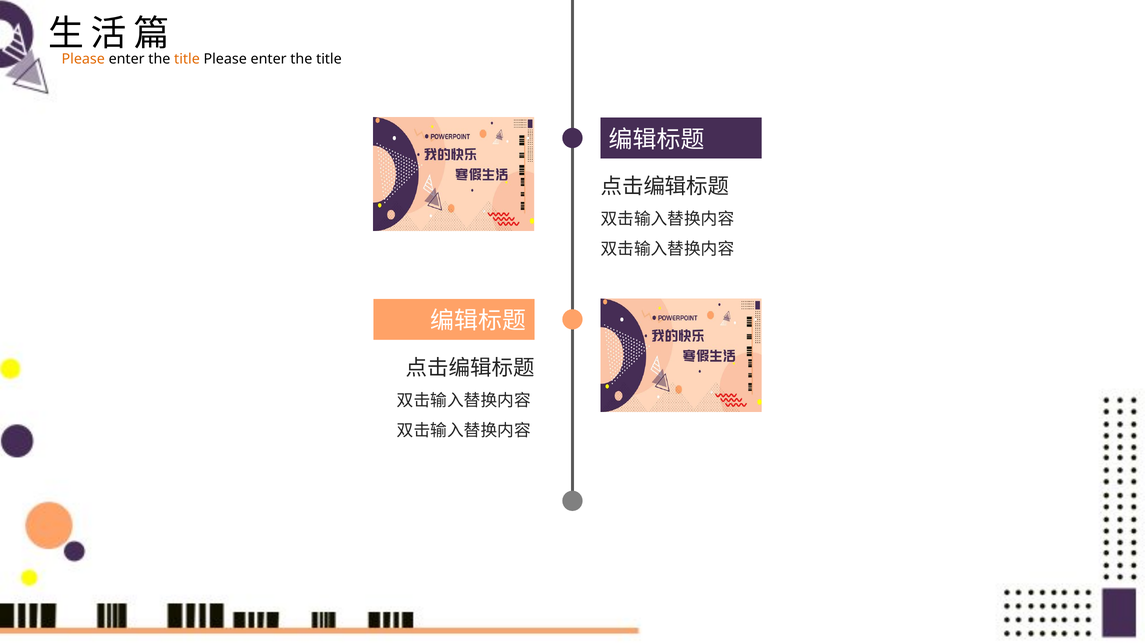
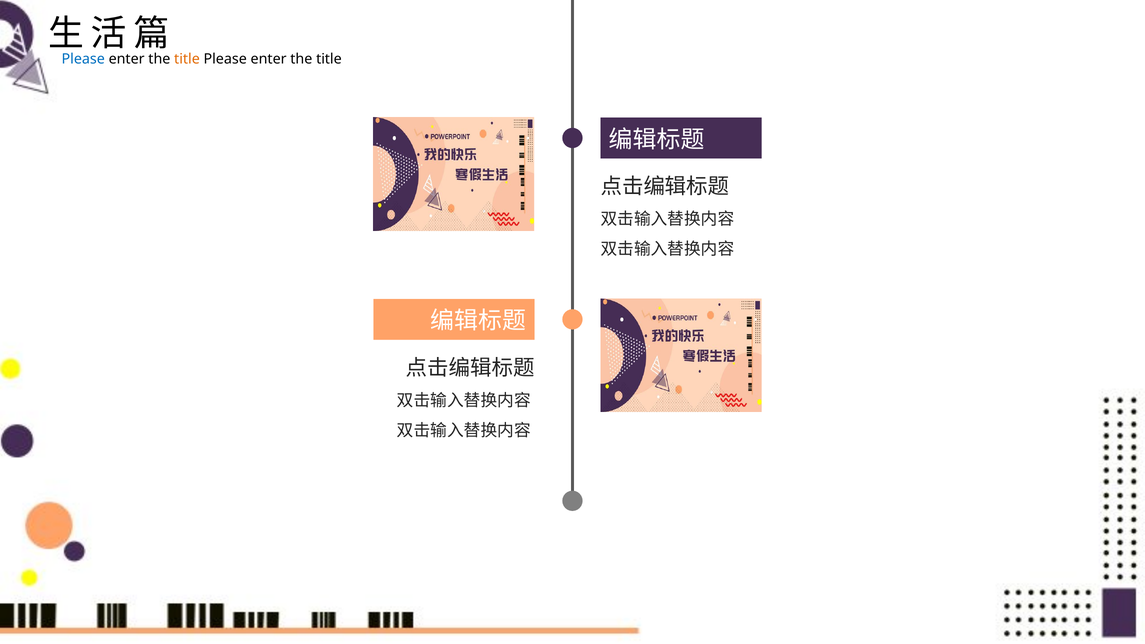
Please at (83, 59) colour: orange -> blue
